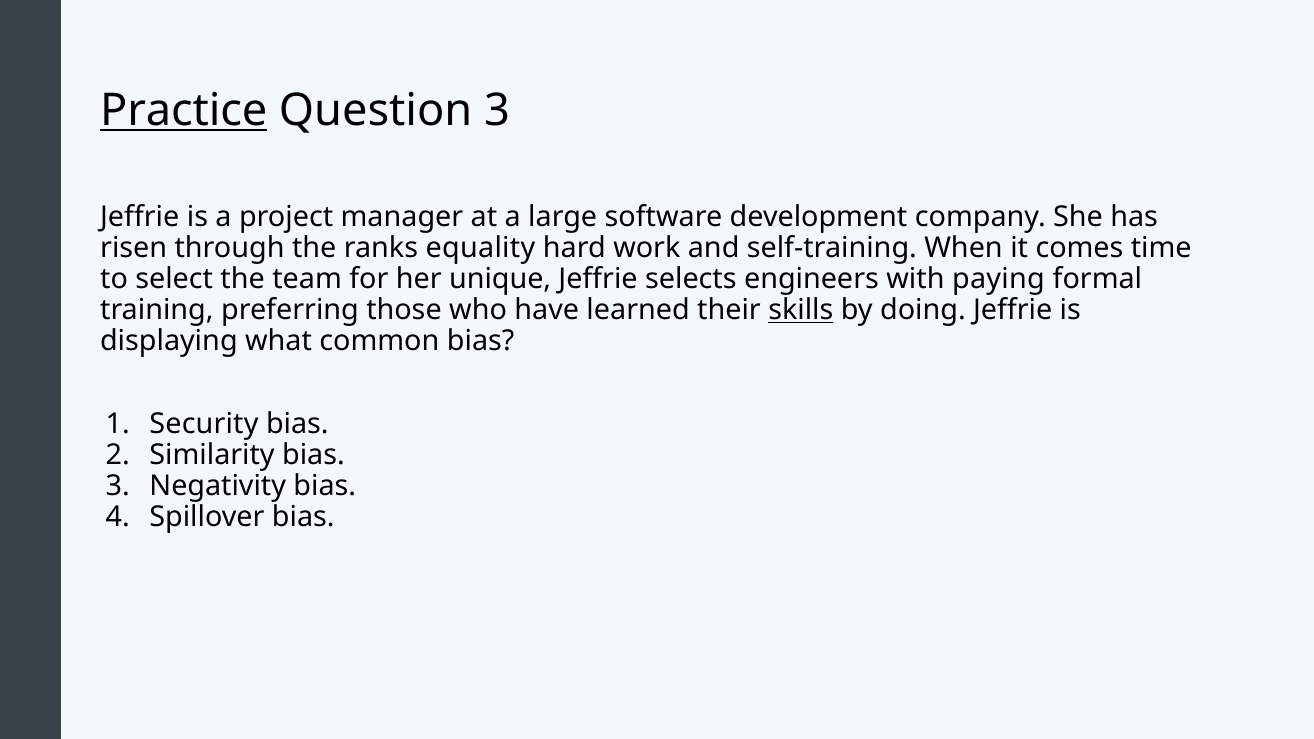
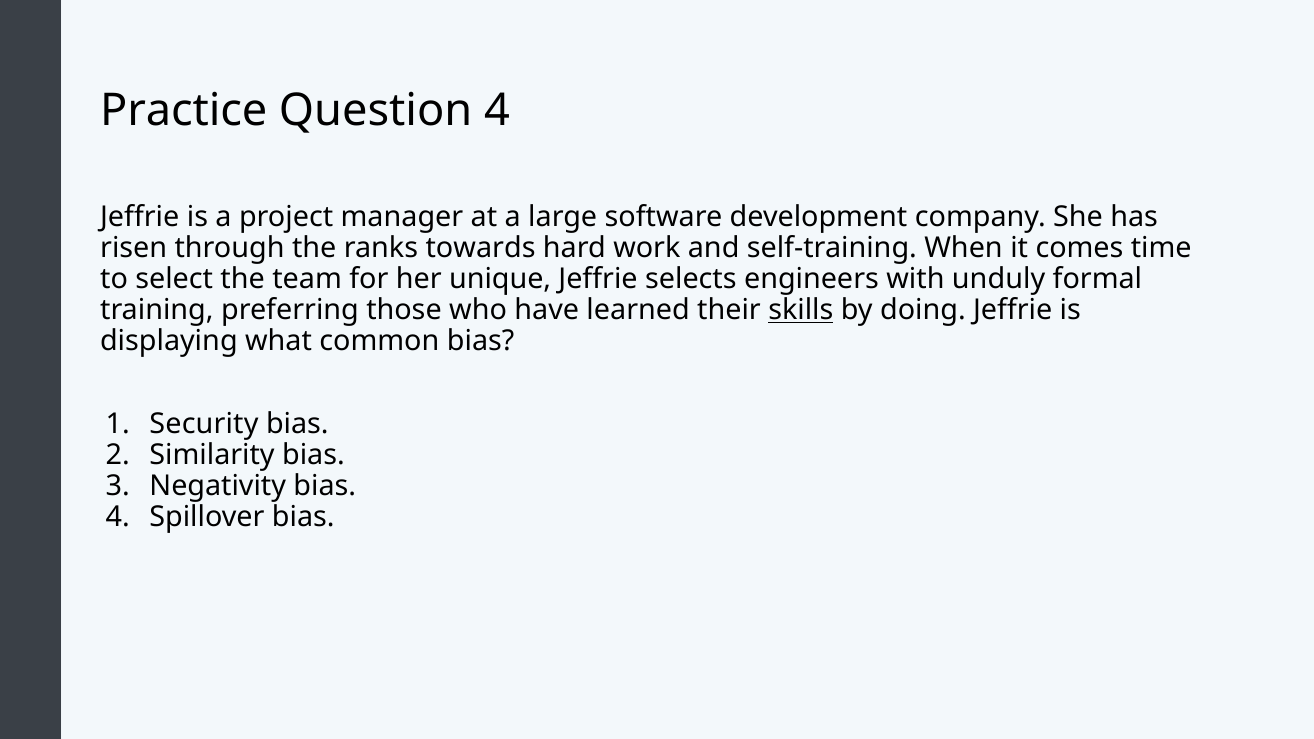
Practice underline: present -> none
Question 3: 3 -> 4
equality: equality -> towards
paying: paying -> unduly
